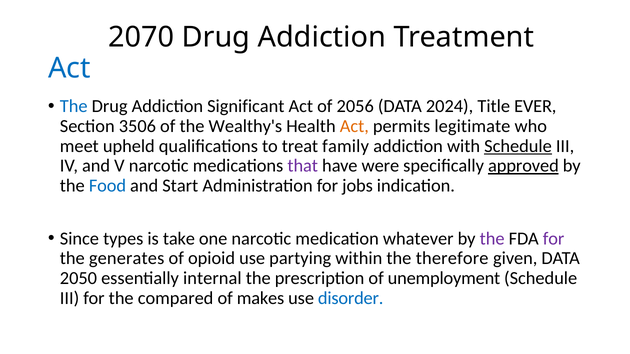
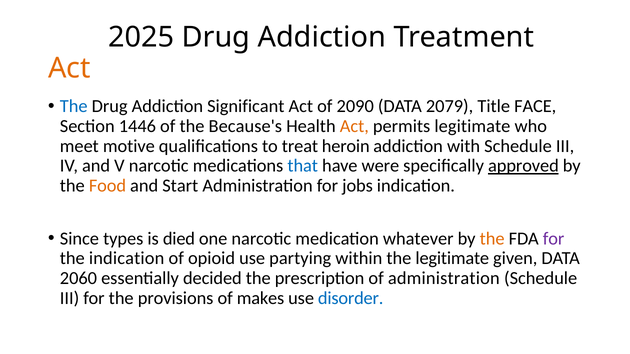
2070: 2070 -> 2025
Act at (69, 69) colour: blue -> orange
2056: 2056 -> 2090
2024: 2024 -> 2079
EVER: EVER -> FACE
3506: 3506 -> 1446
Wealthy's: Wealthy's -> Because's
upheld: upheld -> motive
family: family -> heroin
Schedule at (518, 146) underline: present -> none
that colour: purple -> blue
Food colour: blue -> orange
take: take -> died
the at (492, 239) colour: purple -> orange
the generates: generates -> indication
the therefore: therefore -> legitimate
2050: 2050 -> 2060
internal: internal -> decided
of unemployment: unemployment -> administration
compared: compared -> provisions
